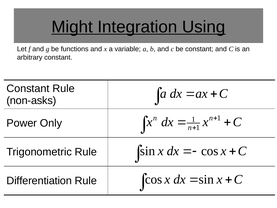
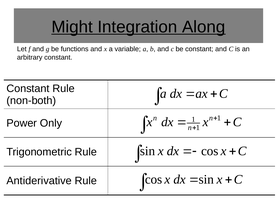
Using: Using -> Along
non-asks: non-asks -> non-both
Differentiation: Differentiation -> Antiderivative
